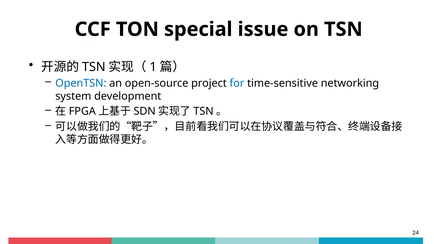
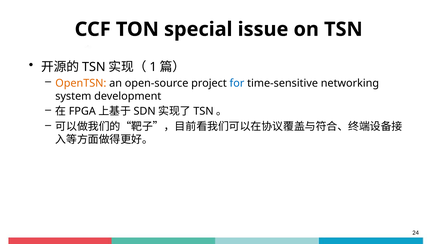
OpenTSN colour: blue -> orange
